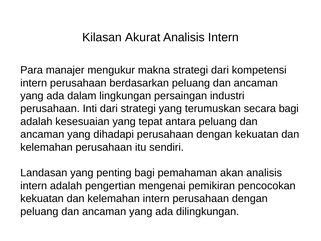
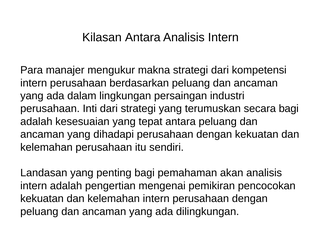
Kilasan Akurat: Akurat -> Antara
